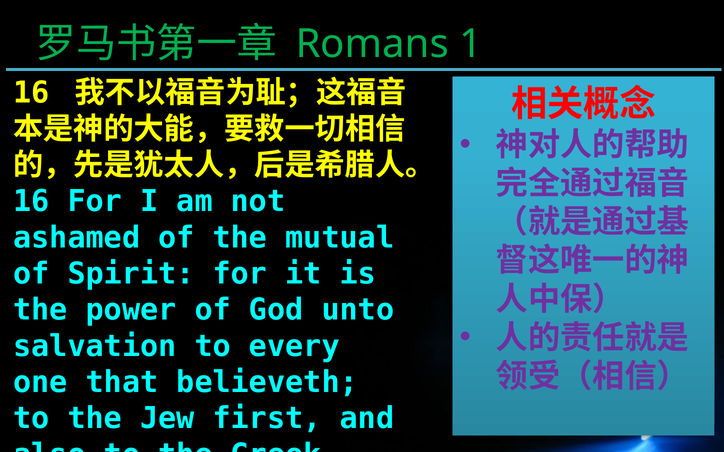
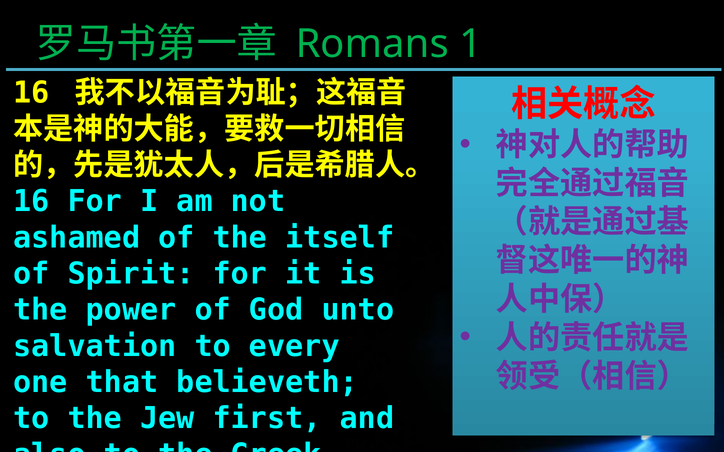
mutual: mutual -> itself
